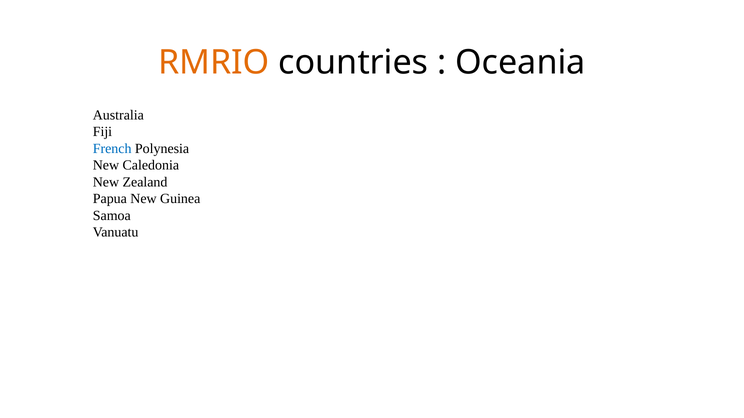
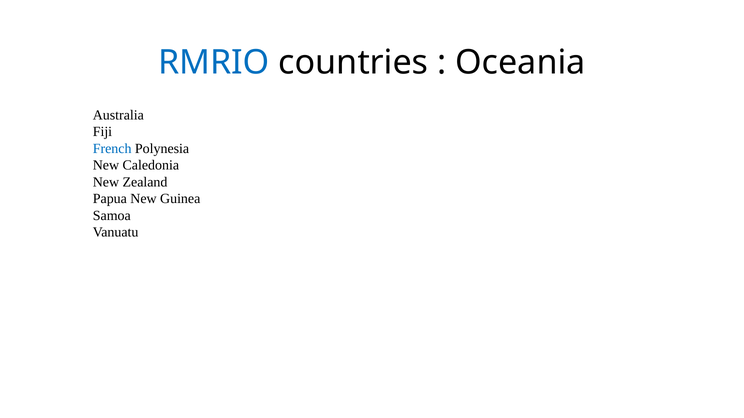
RMRIO colour: orange -> blue
